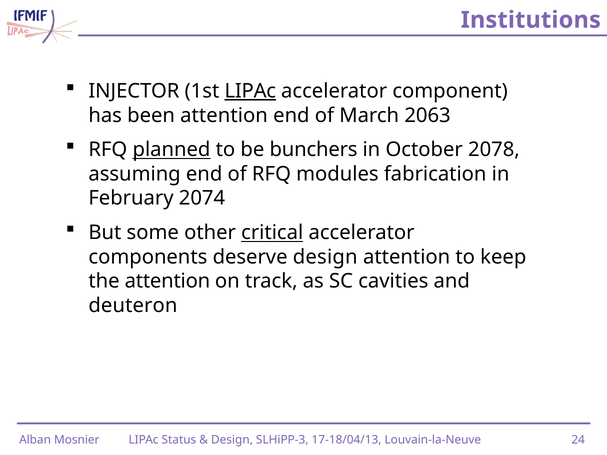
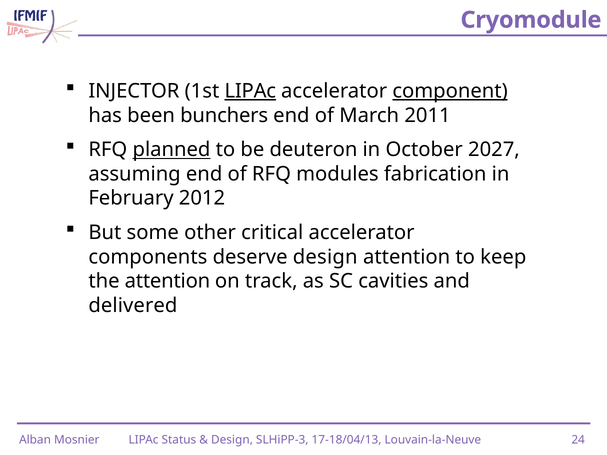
Institutions: Institutions -> Cryomodule
component underline: none -> present
been attention: attention -> bunchers
2063: 2063 -> 2011
bunchers: bunchers -> deuteron
2078: 2078 -> 2027
2074: 2074 -> 2012
critical underline: present -> none
deuteron: deuteron -> delivered
